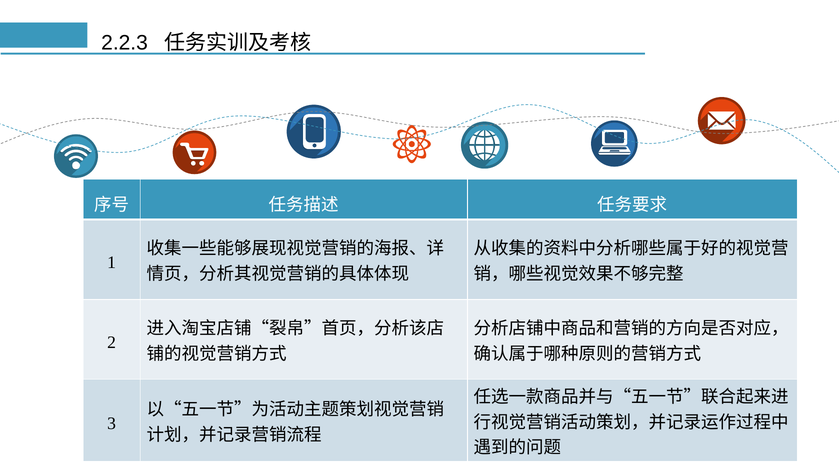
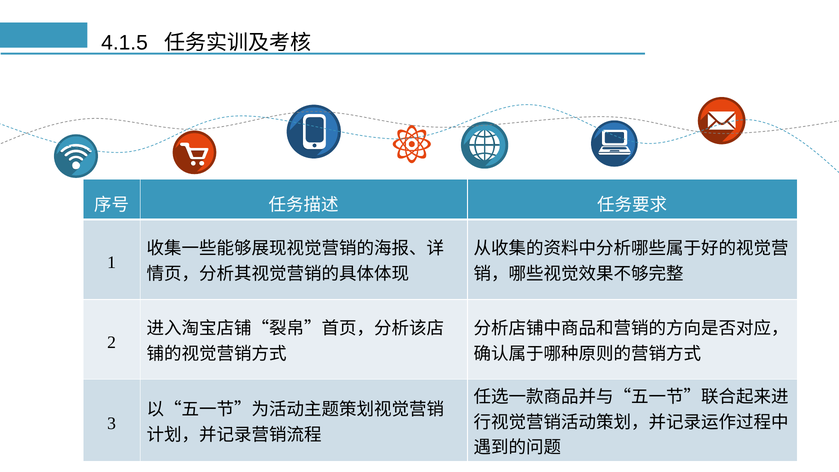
2.2.3: 2.2.3 -> 4.1.5
